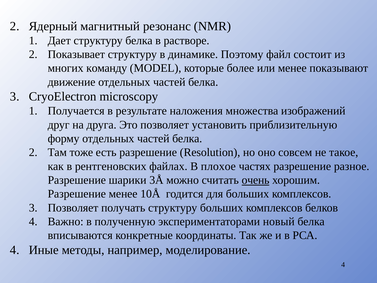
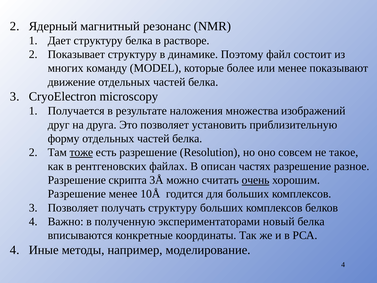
тоже underline: none -> present
плохое: плохое -> описан
шарики: шарики -> скрипта
